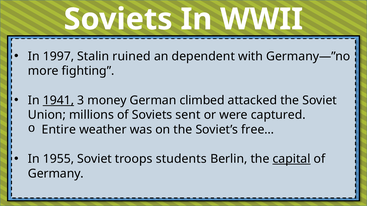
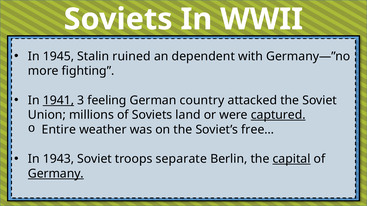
1997: 1997 -> 1945
money: money -> feeling
climbed: climbed -> country
sent: sent -> land
captured underline: none -> present
1955: 1955 -> 1943
students: students -> separate
Germany underline: none -> present
